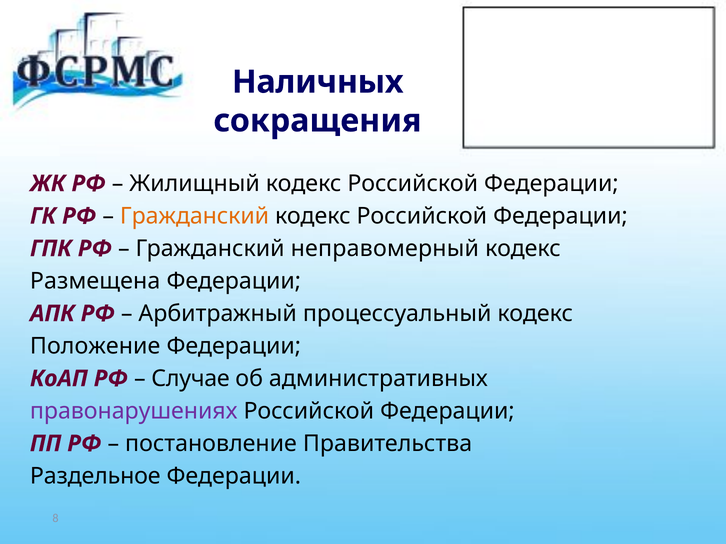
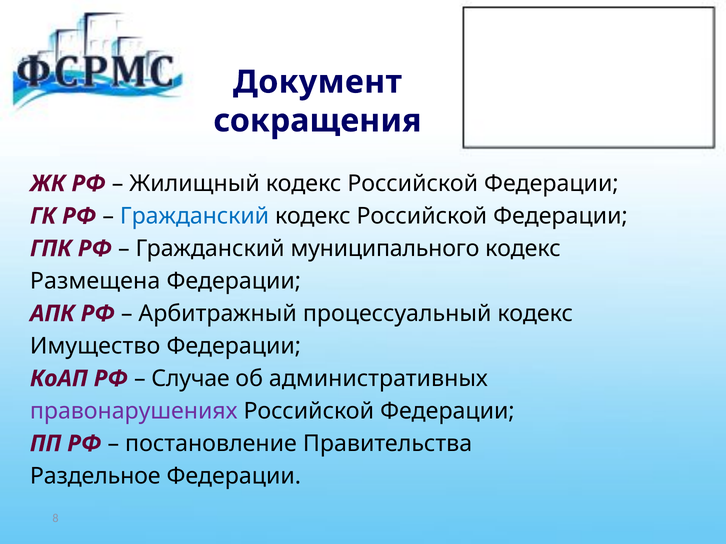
Наличных: Наличных -> Документ
Гражданский at (195, 216) colour: orange -> blue
неправомерный: неправомерный -> муниципального
Положение: Положение -> Имущество
